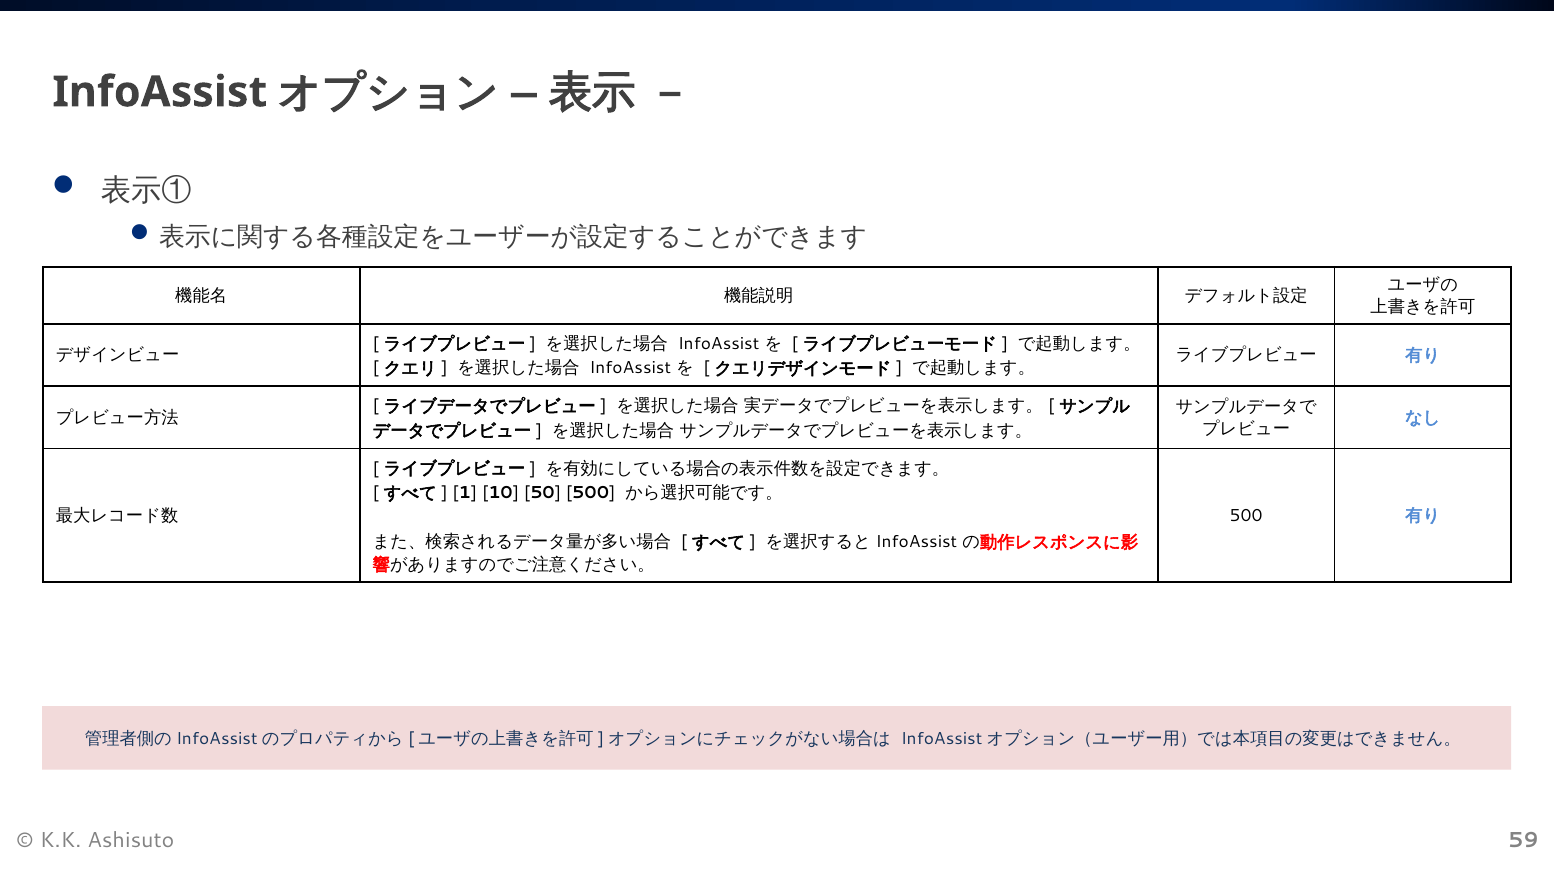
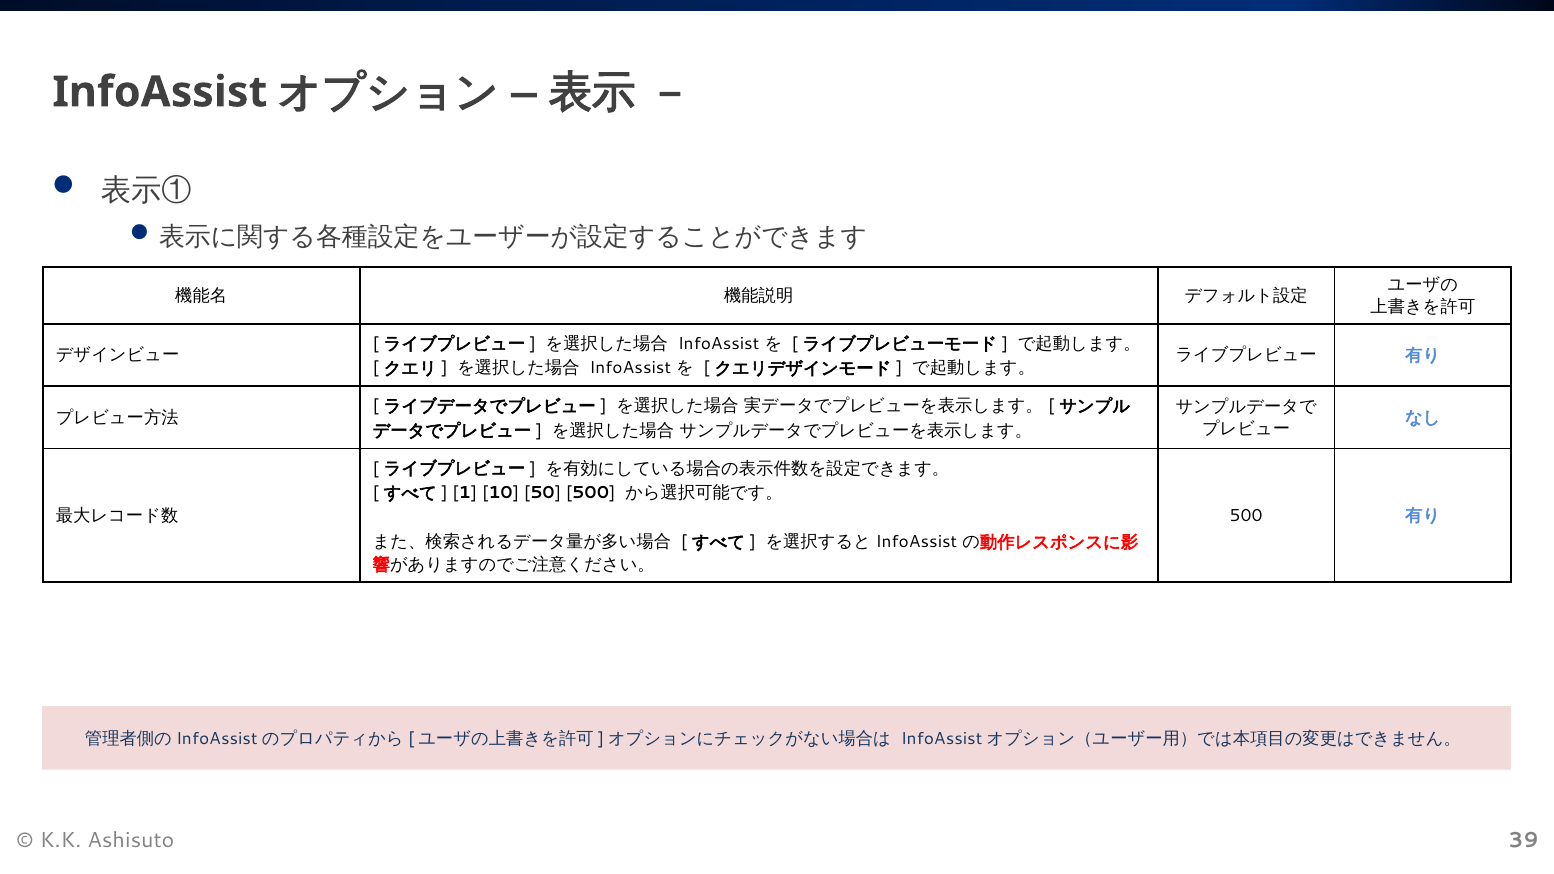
59: 59 -> 39
